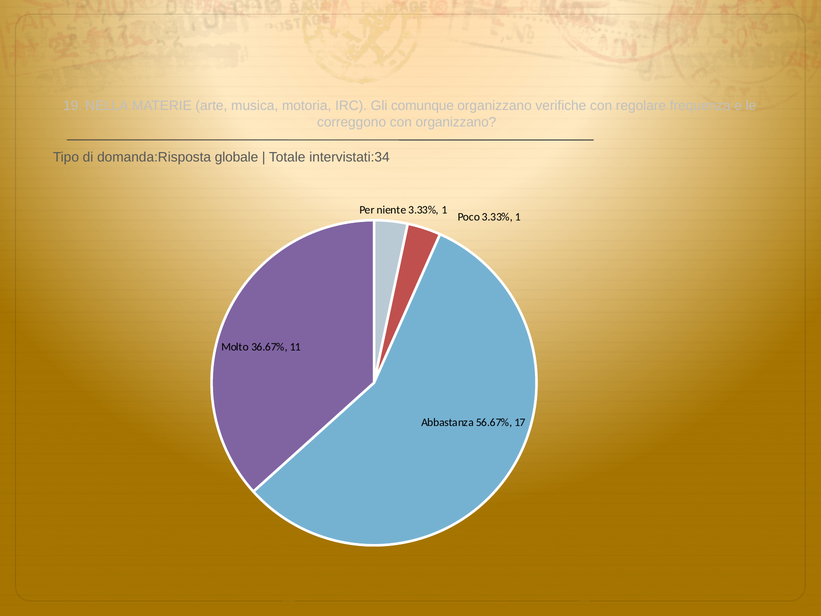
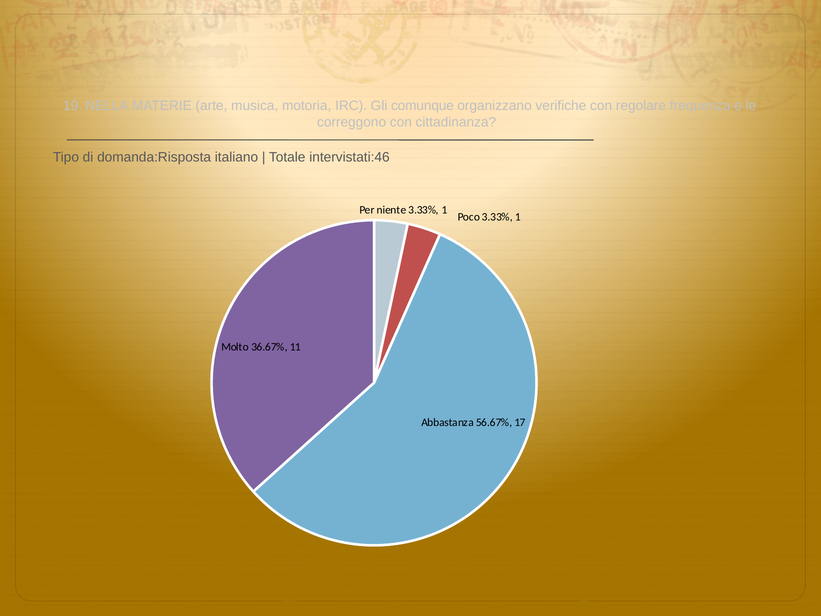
con organizzano: organizzano -> cittadinanza
globale: globale -> italiano
intervistati:34: intervistati:34 -> intervistati:46
